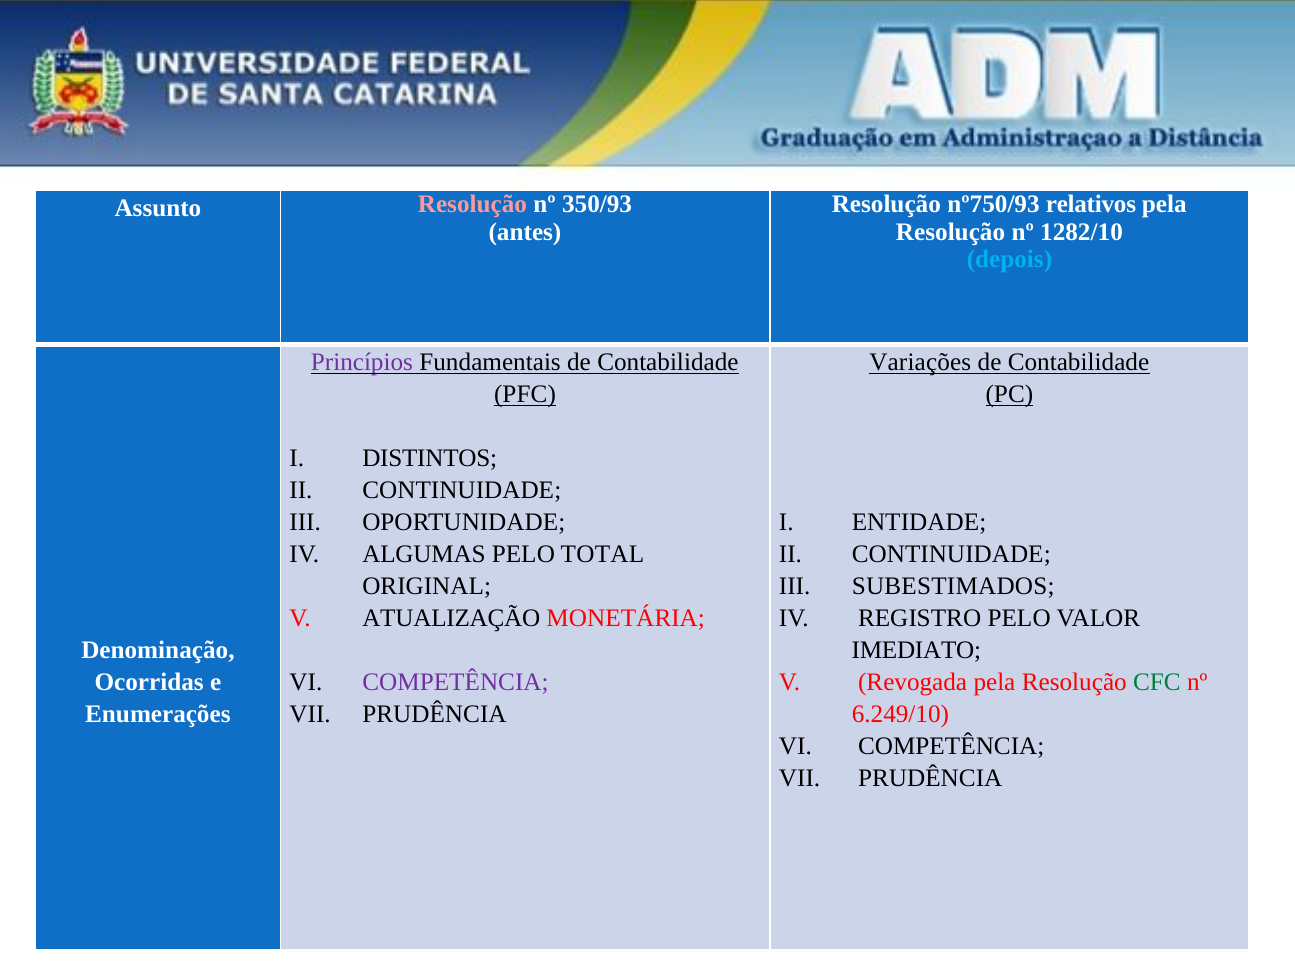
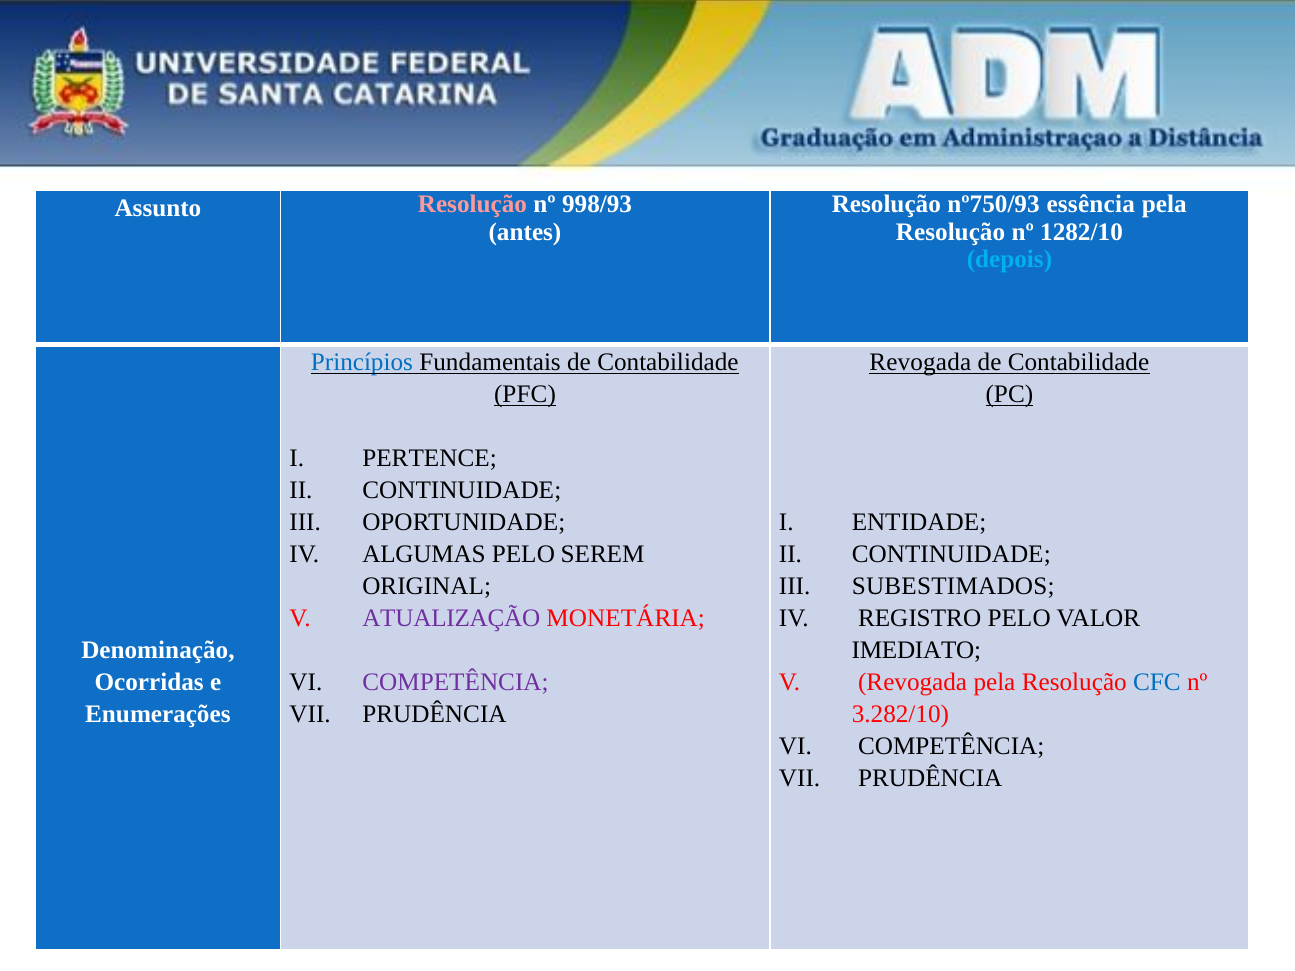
relativos: relativos -> essência
350/93: 350/93 -> 998/93
Princípios colour: purple -> blue
Variações at (920, 363): Variações -> Revogada
DISTINTOS: DISTINTOS -> PERTENCE
TOTAL: TOTAL -> SEREM
ATUALIZAÇÃO colour: black -> purple
CFC colour: green -> blue
6.249/10: 6.249/10 -> 3.282/10
